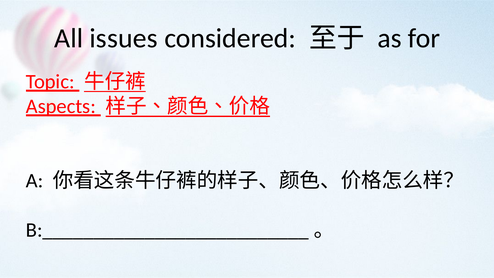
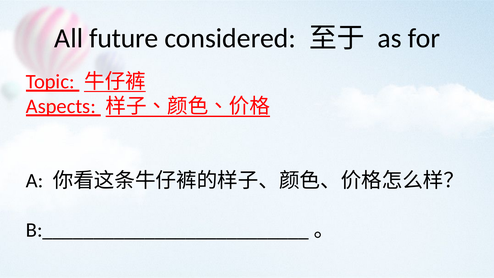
issues: issues -> future
